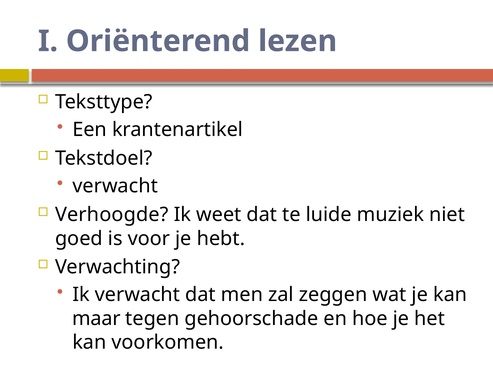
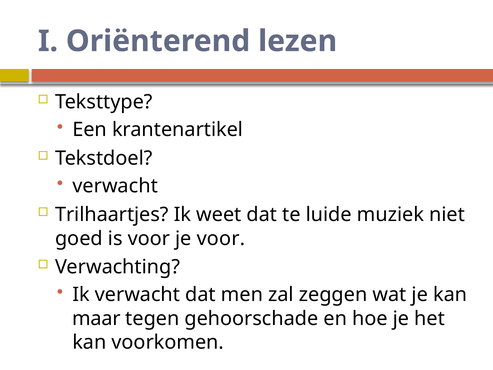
Verhoogde: Verhoogde -> Trilhaartjes
je hebt: hebt -> voor
